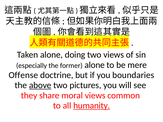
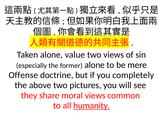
doing: doing -> value
boundaries: boundaries -> completely
above underline: present -> none
